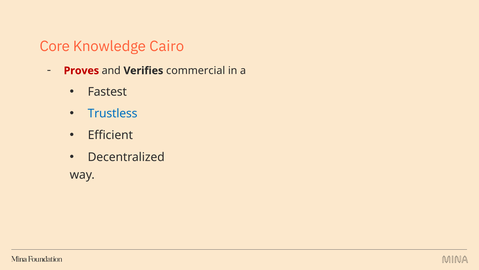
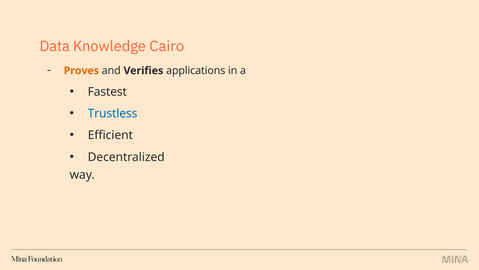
Core: Core -> Data
Proves colour: red -> orange
commercial: commercial -> applications
